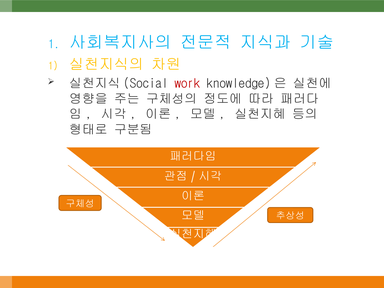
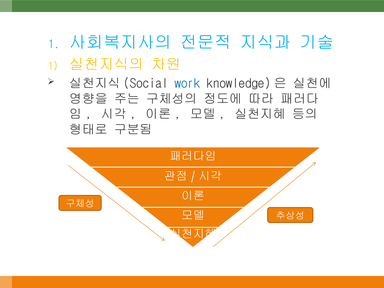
work colour: red -> blue
